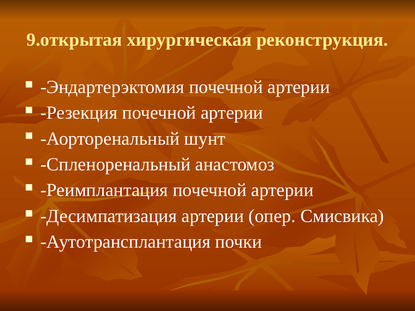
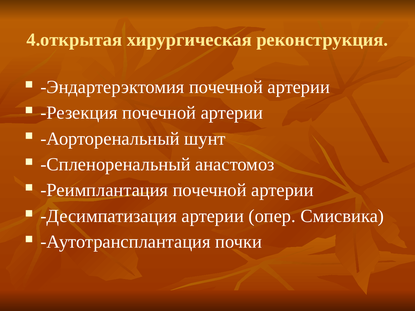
9.открытая: 9.открытая -> 4.открытая
